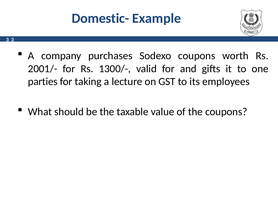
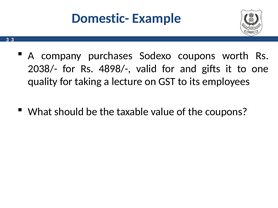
2001/-: 2001/- -> 2038/-
1300/-: 1300/- -> 4898/-
parties: parties -> quality
